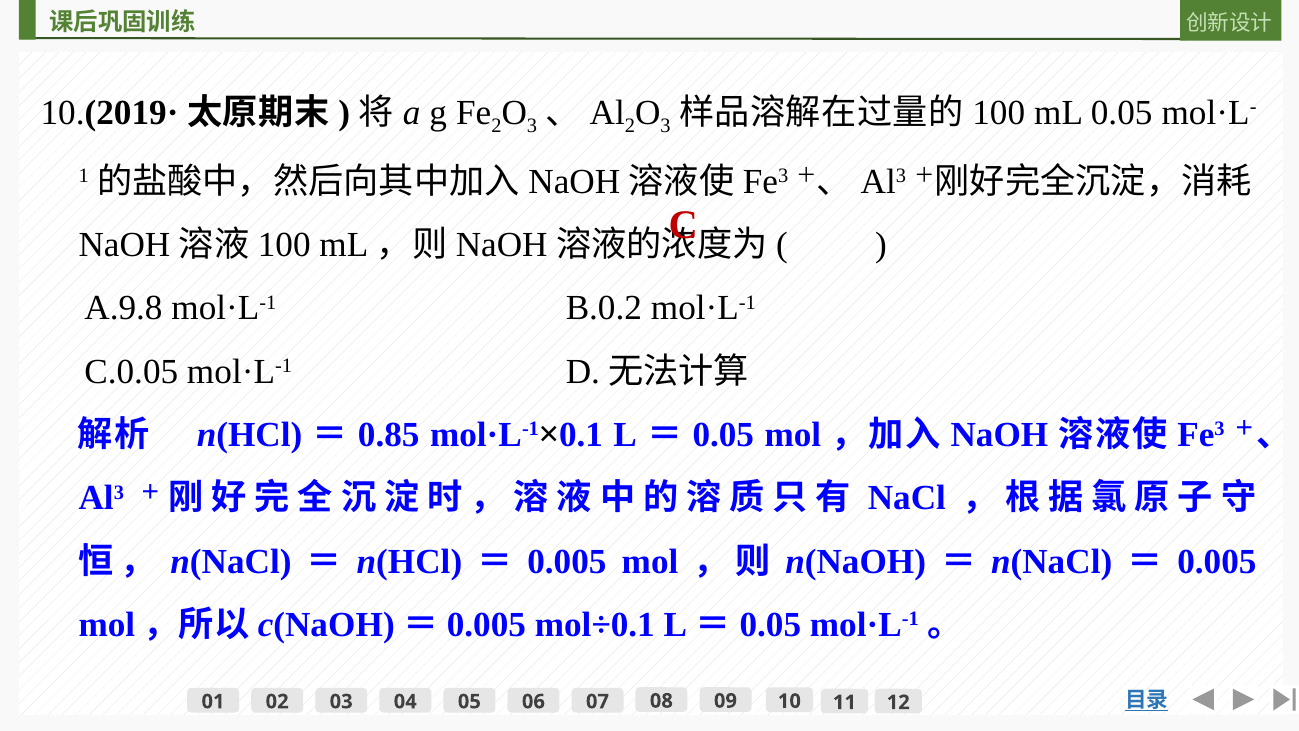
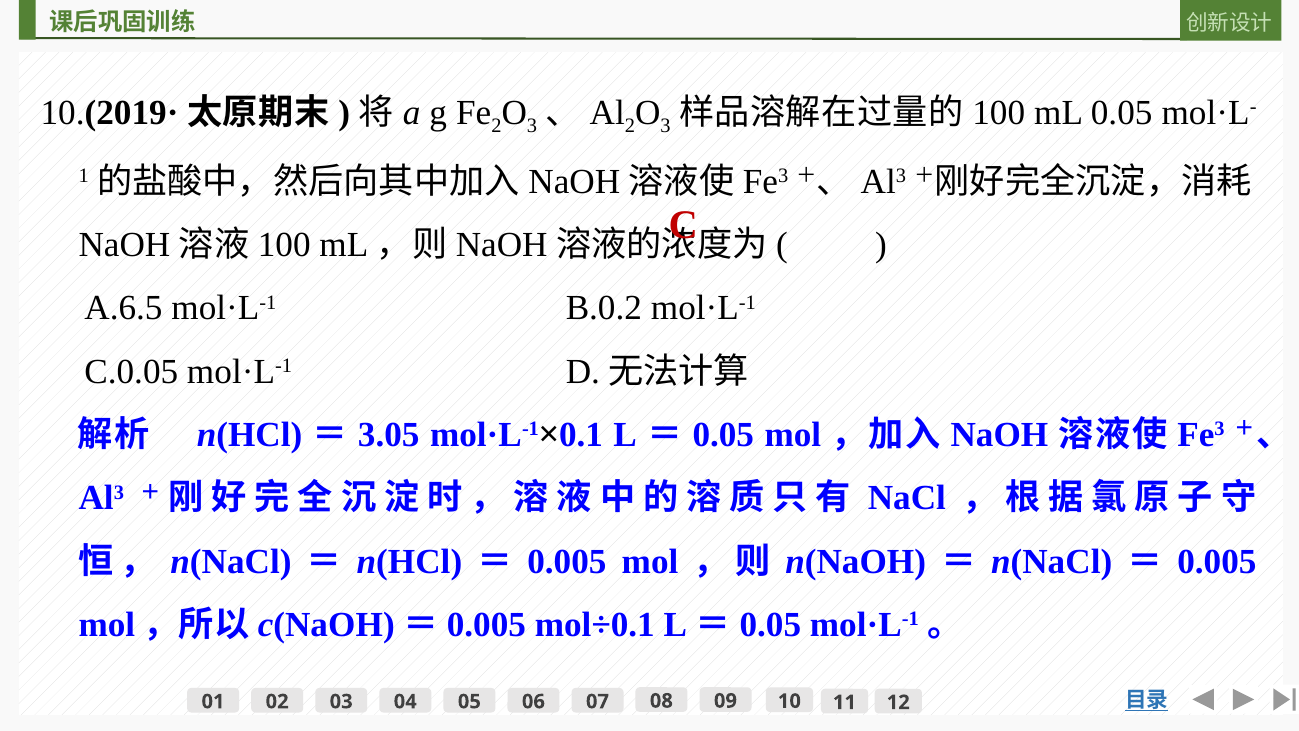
A.9.8: A.9.8 -> A.6.5
0.85: 0.85 -> 3.05
